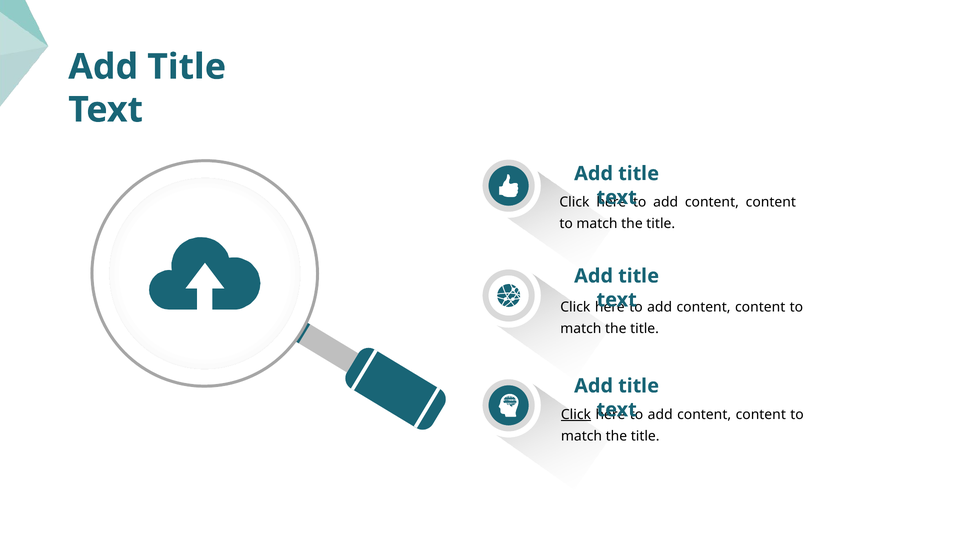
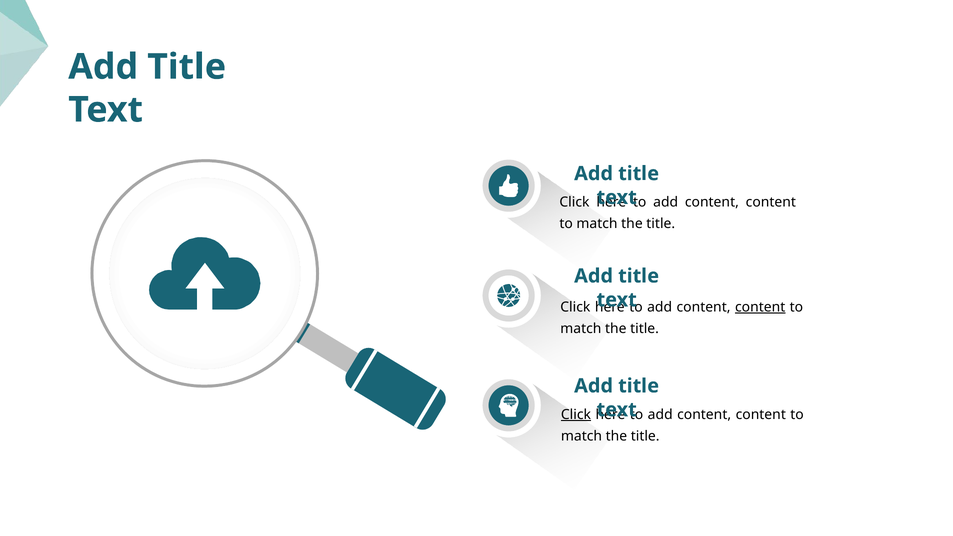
content at (760, 307) underline: none -> present
